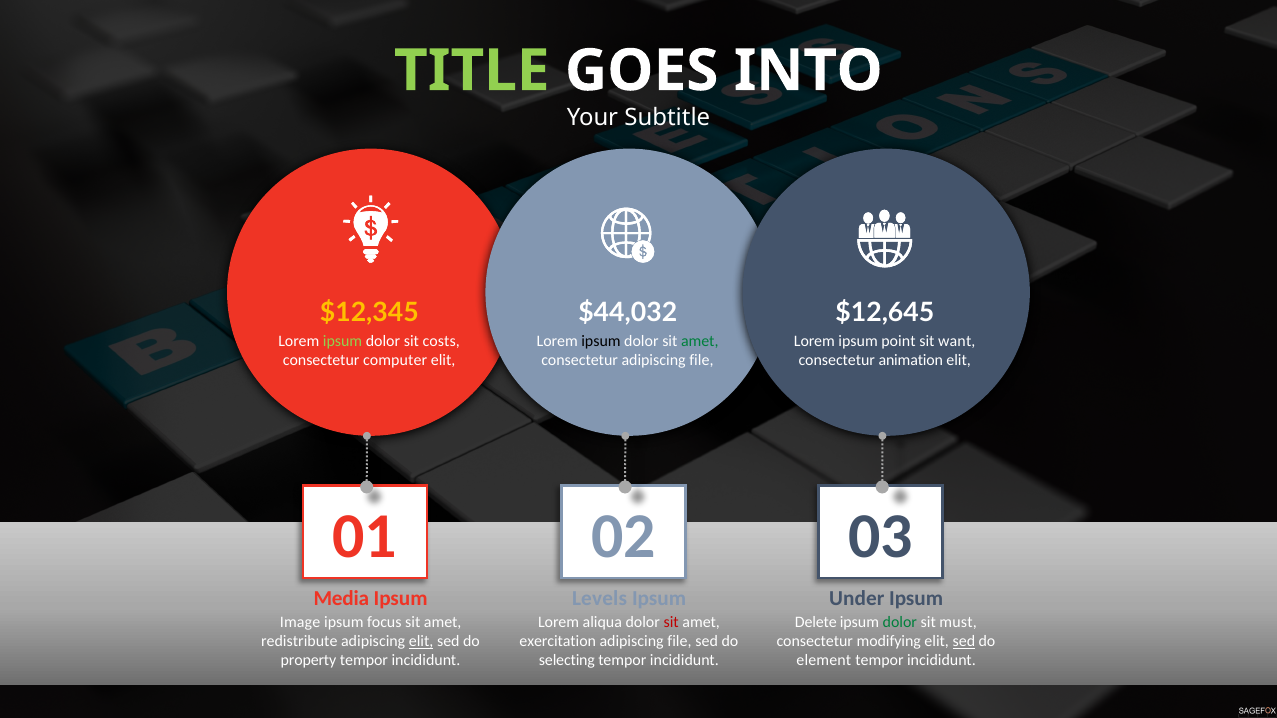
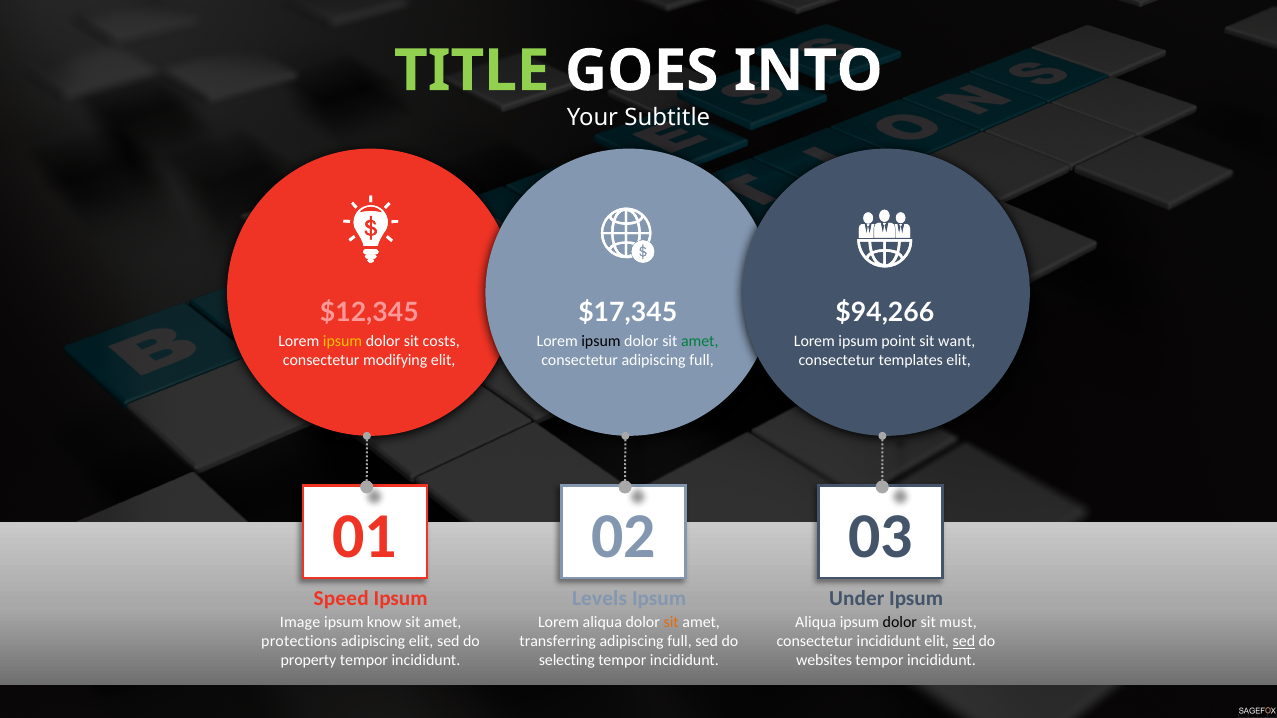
$12,345 colour: yellow -> pink
$44,032: $44,032 -> $17,345
$12,645: $12,645 -> $94,266
ipsum at (343, 341) colour: light green -> yellow
computer: computer -> modifying
consectetur adipiscing file: file -> full
animation: animation -> templates
Media: Media -> Speed
focus: focus -> know
sit at (671, 622) colour: red -> orange
Delete at (816, 622): Delete -> Aliqua
dolor at (900, 622) colour: green -> black
redistribute: redistribute -> protections
elit at (421, 642) underline: present -> none
exercitation: exercitation -> transferring
file at (680, 642): file -> full
consectetur modifying: modifying -> incididunt
element: element -> websites
